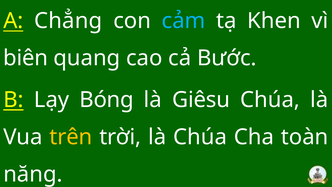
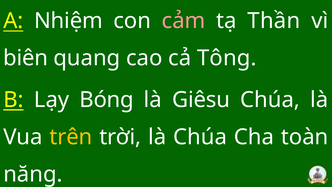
Chẳng: Chẳng -> Nhiệm
cảm colour: light blue -> pink
Khen: Khen -> Thần
Bước: Bước -> Tông
